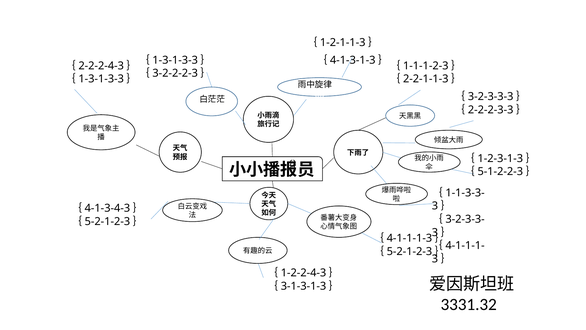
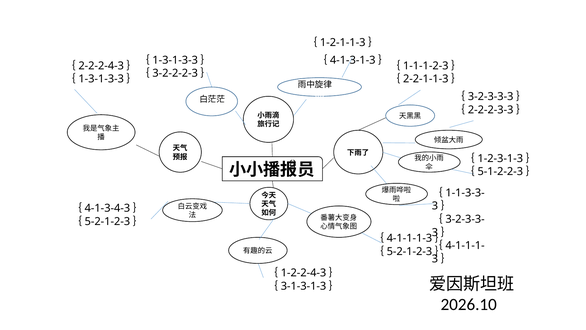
3331.32: 3331.32 -> 2026.10
